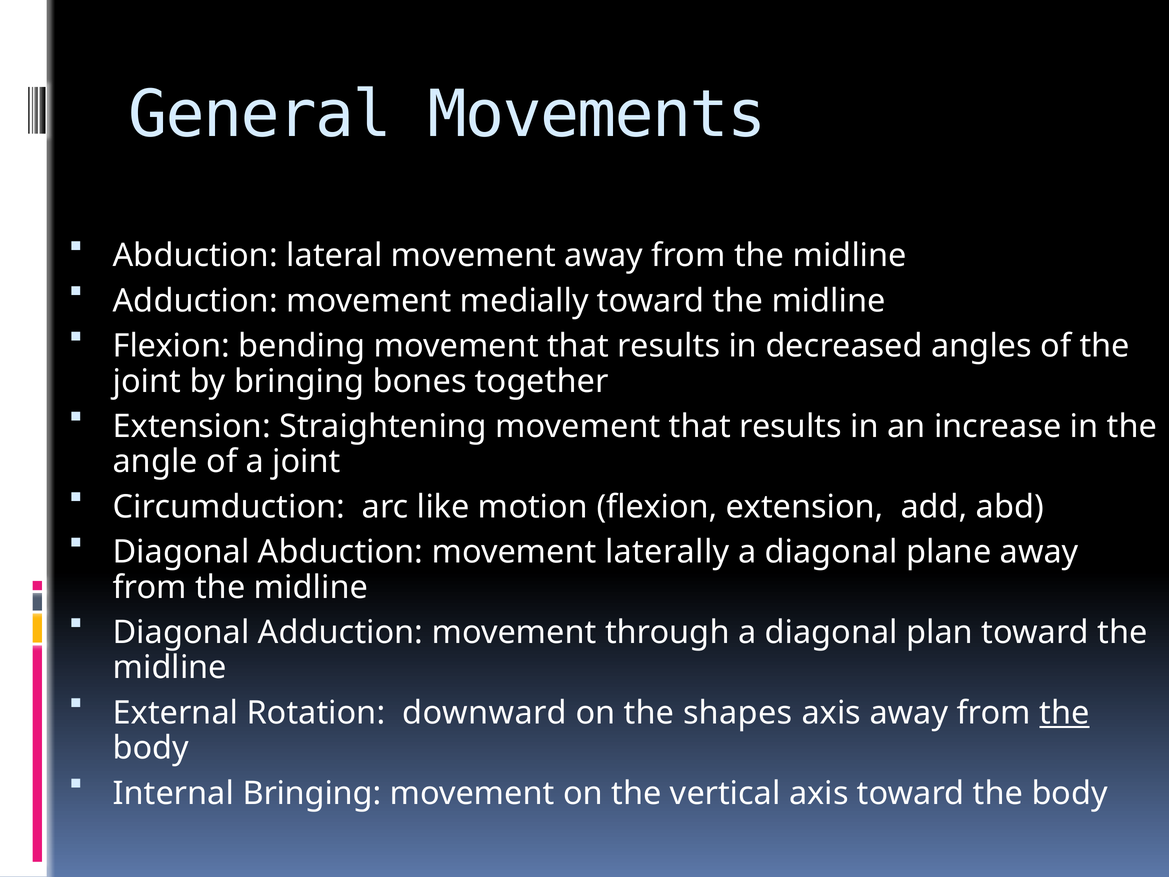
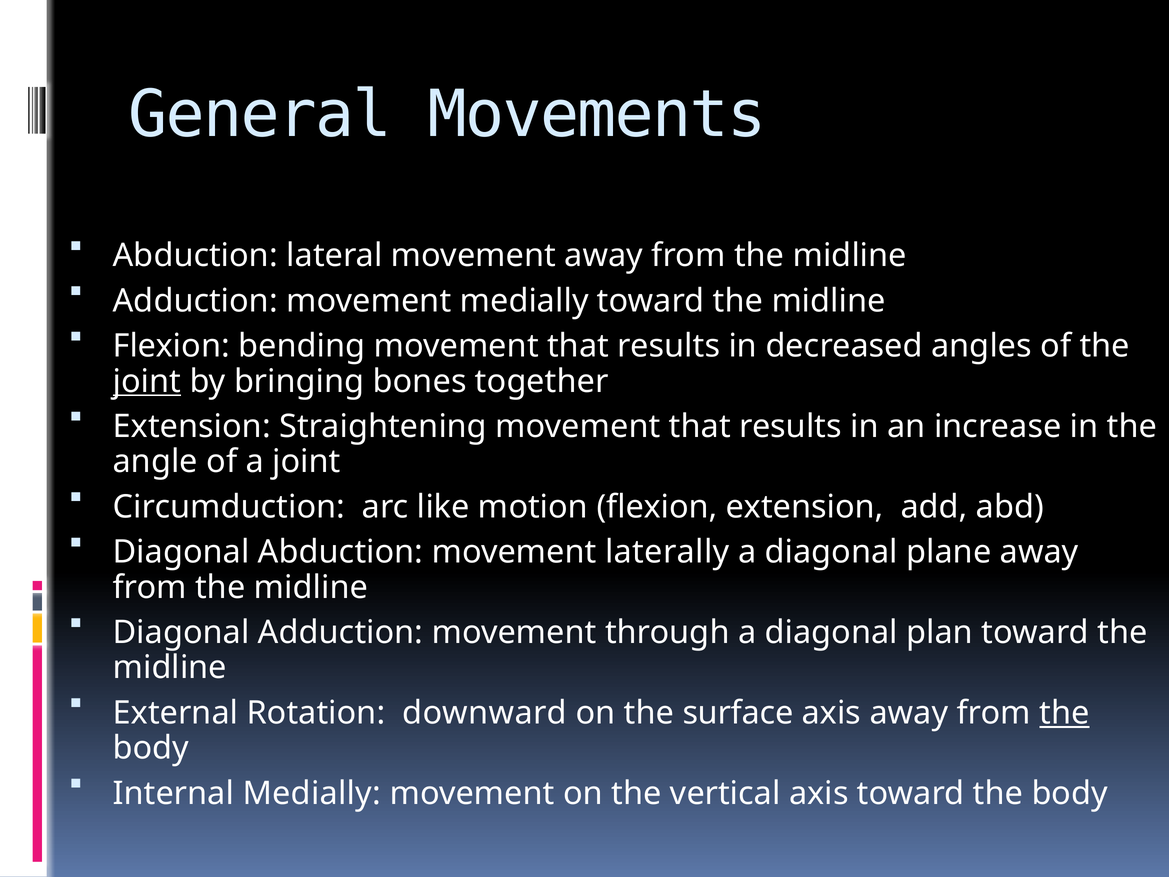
joint at (147, 381) underline: none -> present
shapes: shapes -> surface
Internal Bringing: Bringing -> Medially
